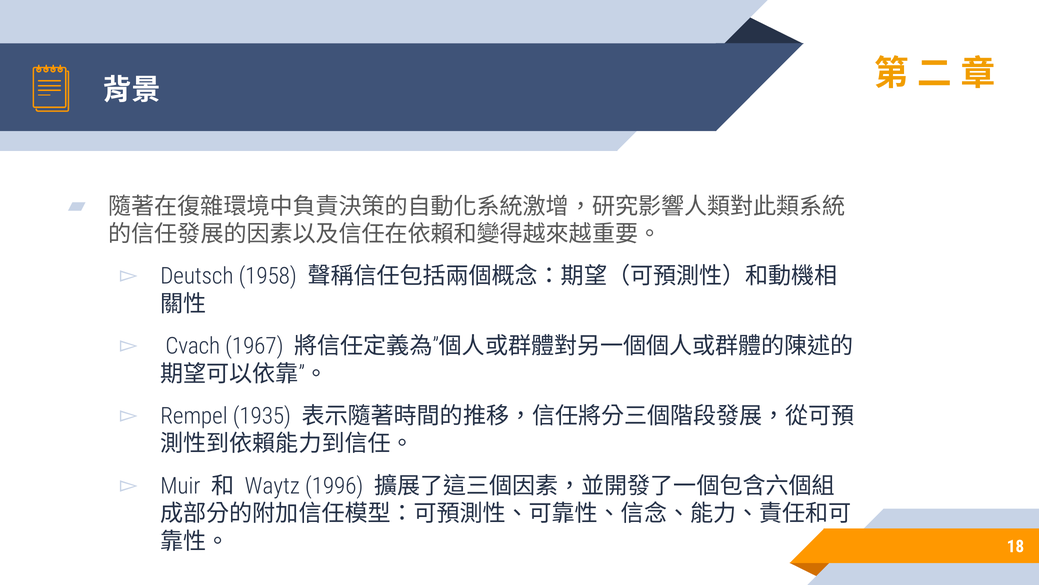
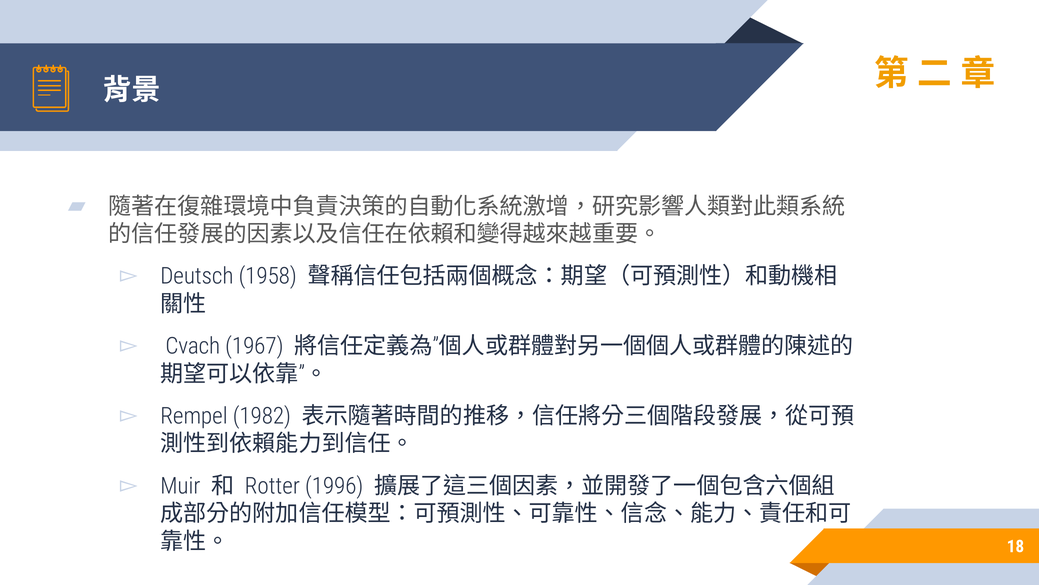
1935: 1935 -> 1982
Waytz: Waytz -> Rotter
